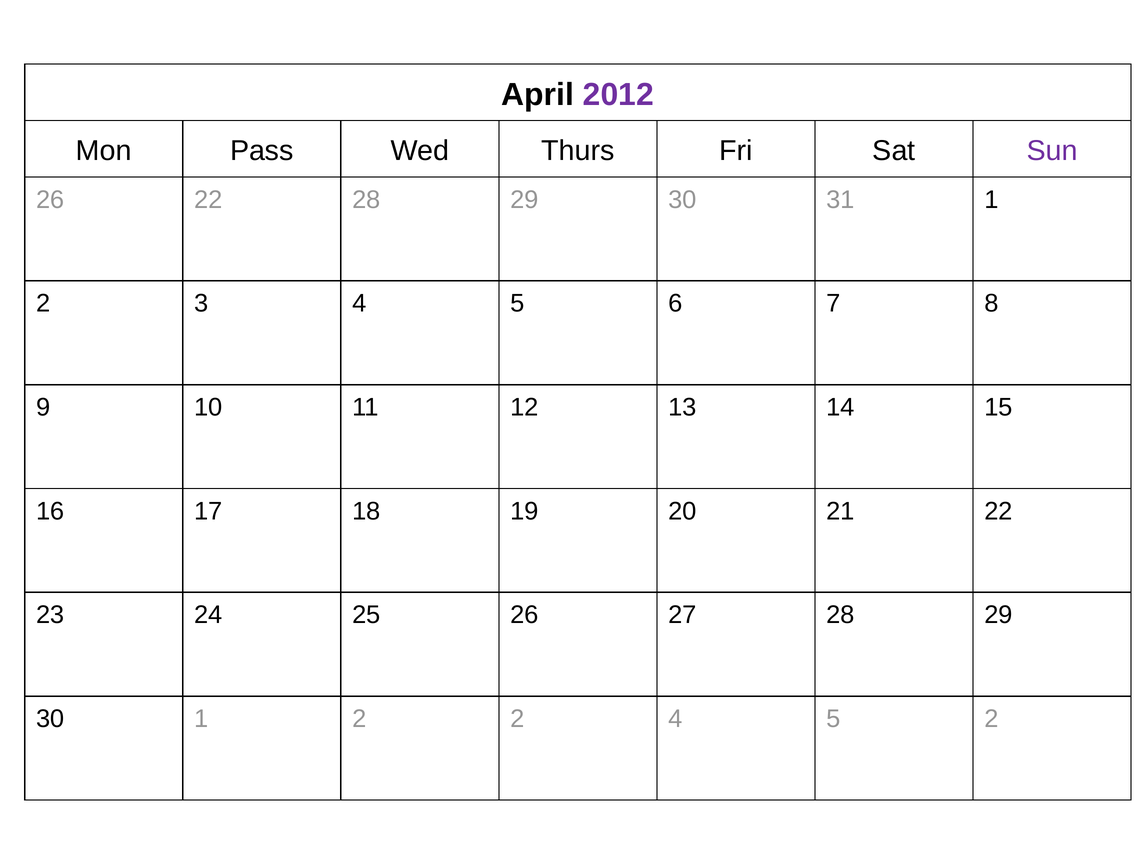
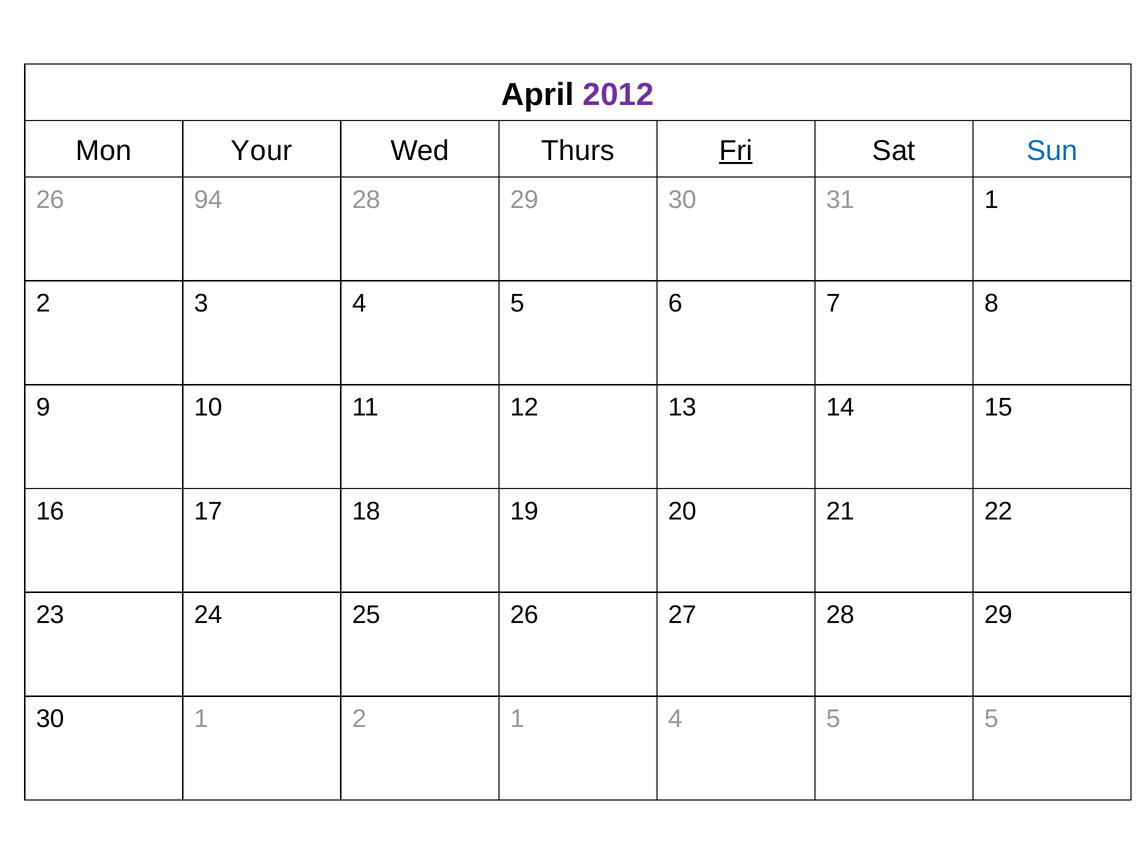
Pass: Pass -> Your
Fri underline: none -> present
Sun colour: purple -> blue
26 22: 22 -> 94
2 at (517, 719): 2 -> 1
5 2: 2 -> 5
